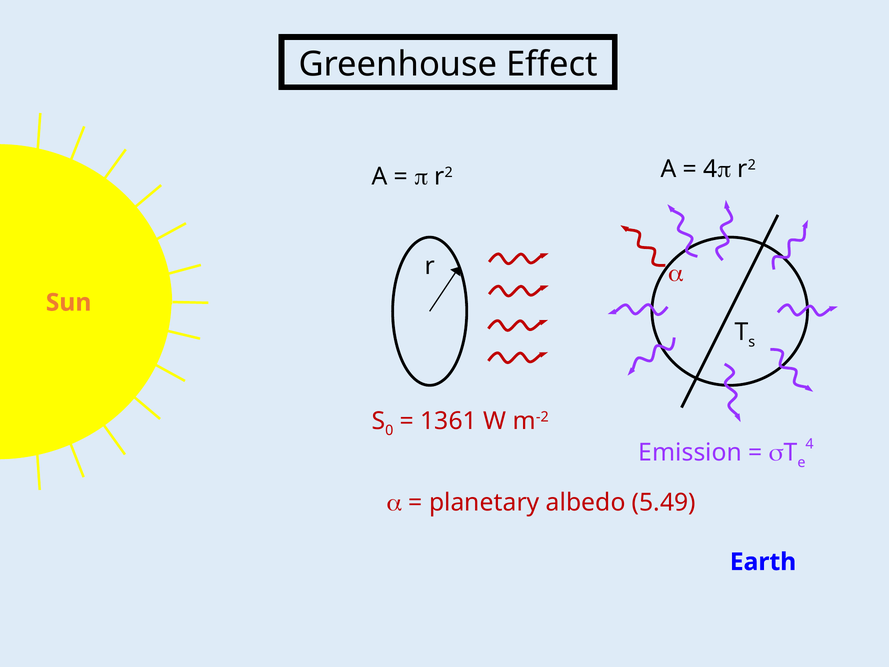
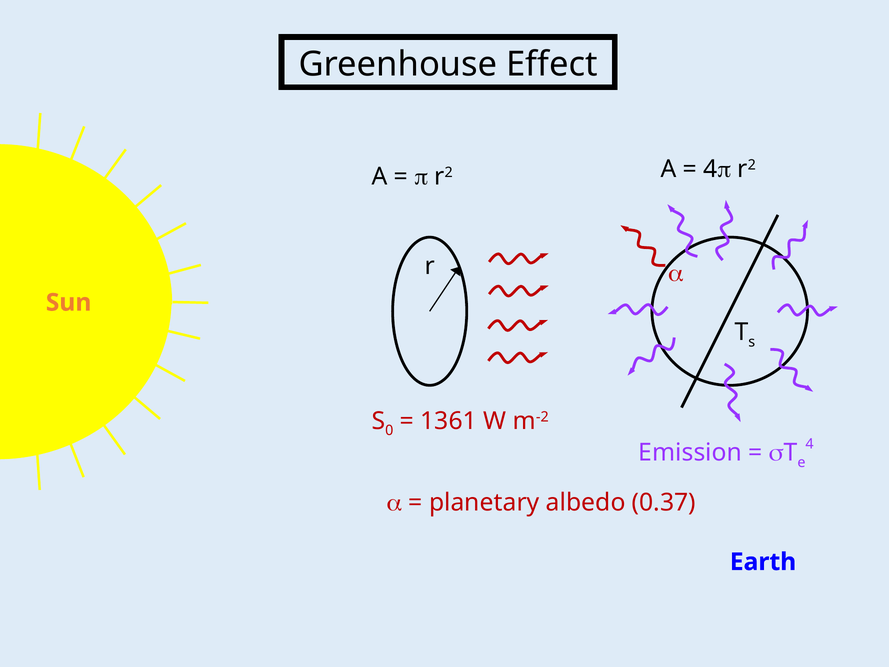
5.49: 5.49 -> 0.37
